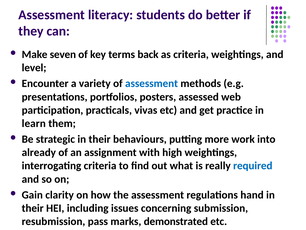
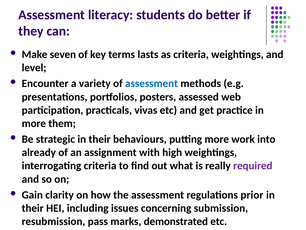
back: back -> lasts
learn at (34, 123): learn -> more
required colour: blue -> purple
hand: hand -> prior
